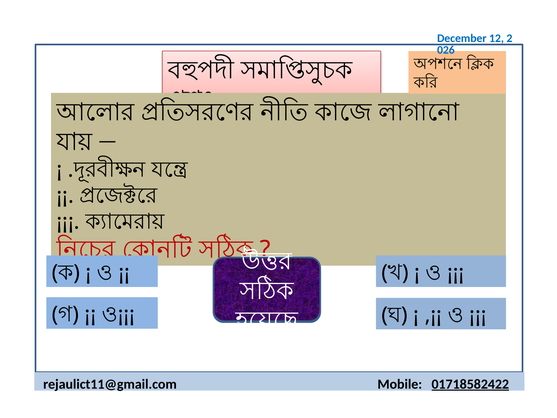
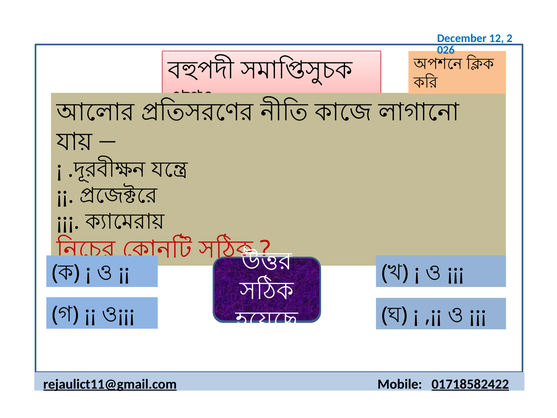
rejaulict11@gmail.com underline: none -> present
